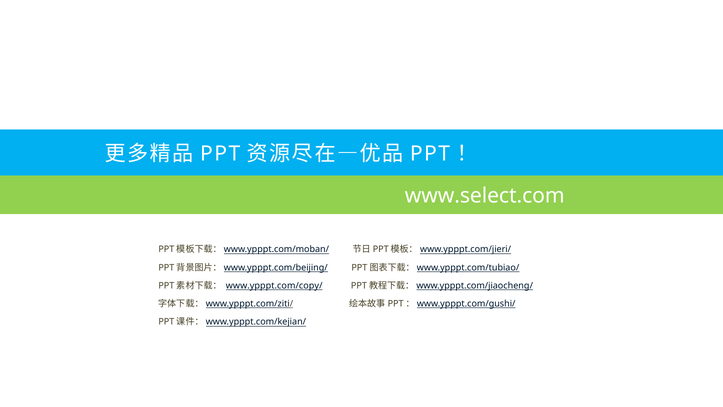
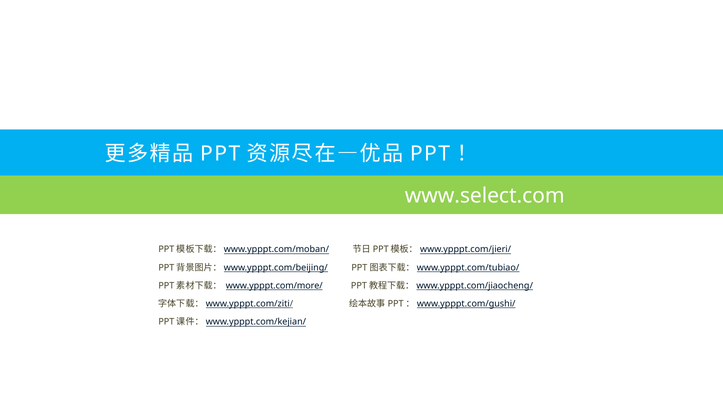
www.ypppt.com/copy/: www.ypppt.com/copy/ -> www.ypppt.com/more/
